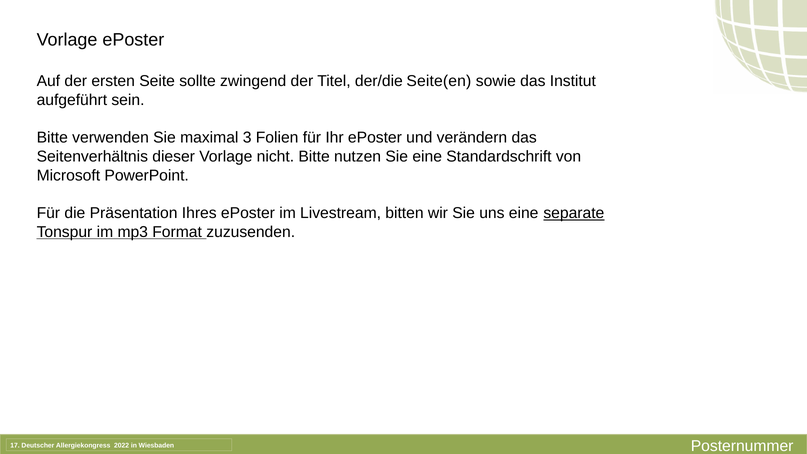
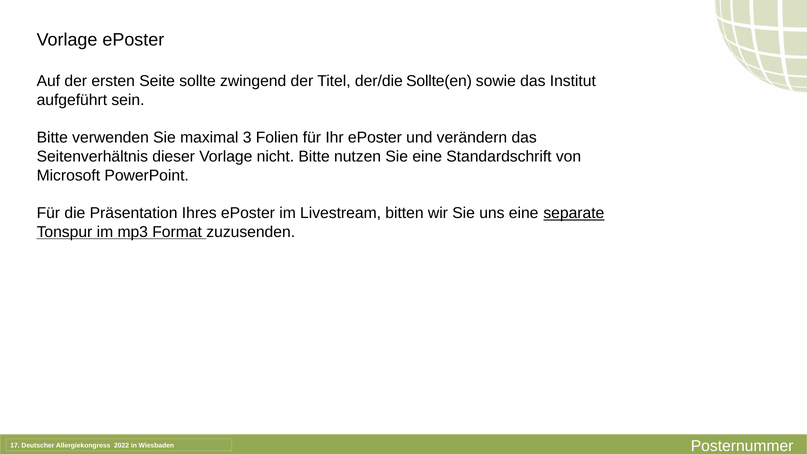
Seite(en: Seite(en -> Sollte(en
